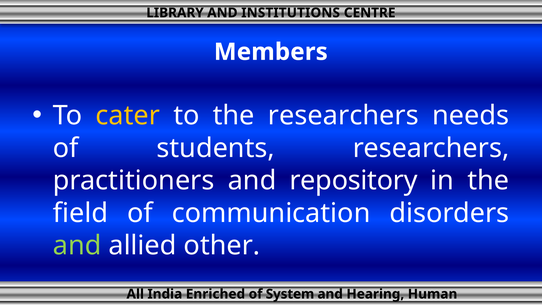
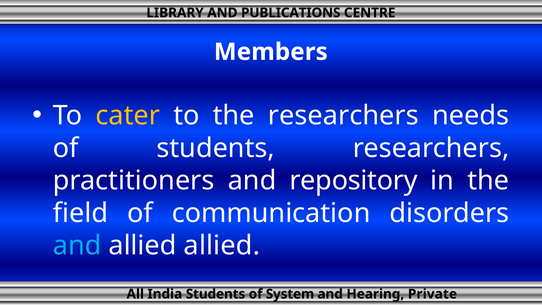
INSTITUTIONS: INSTITUTIONS -> PUBLICATIONS
and at (77, 246) colour: light green -> light blue
allied other: other -> allied
India Enriched: Enriched -> Students
Human: Human -> Private
